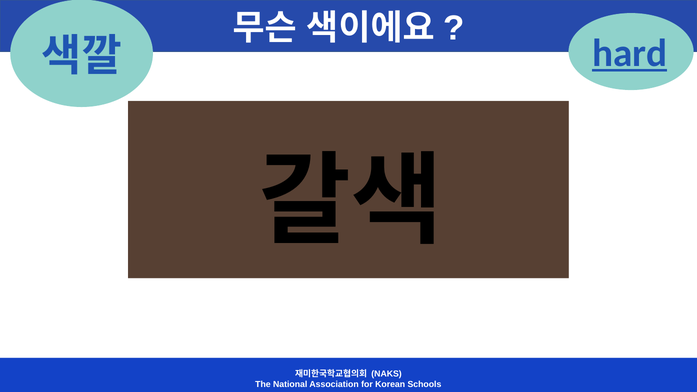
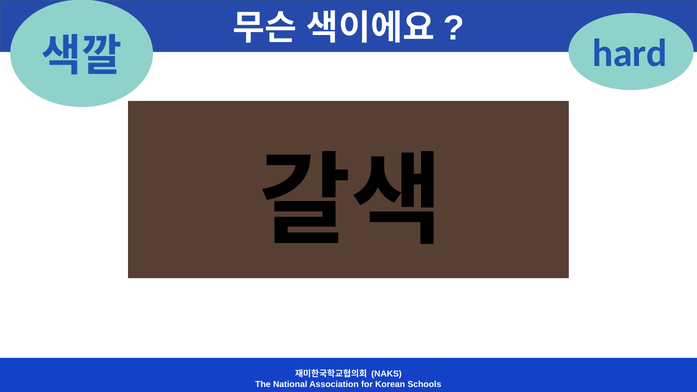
hard underline: present -> none
